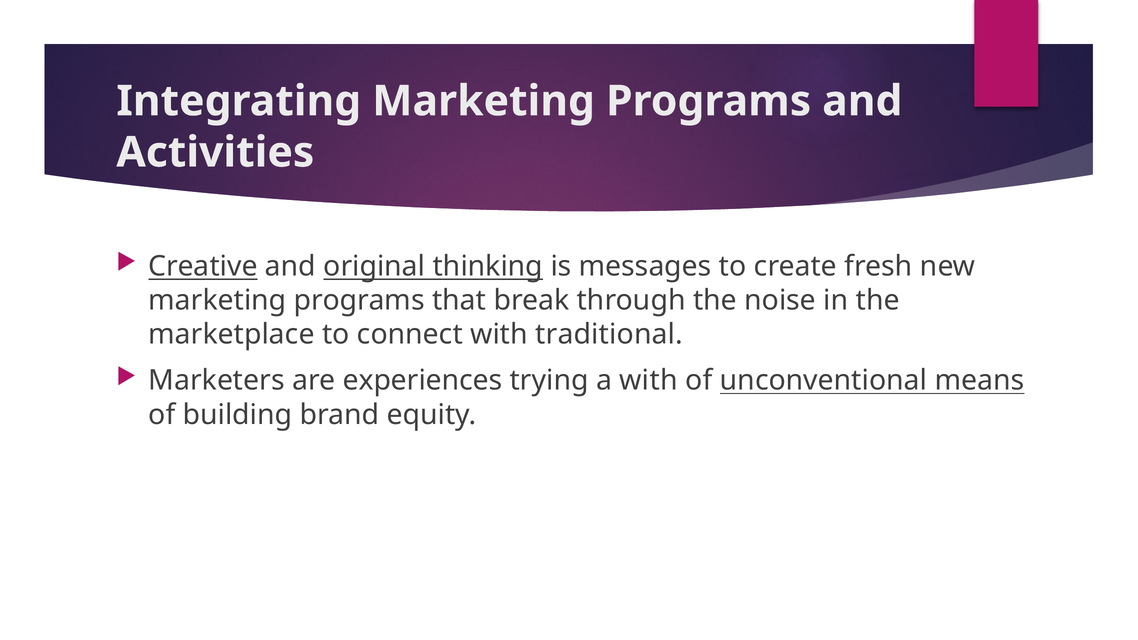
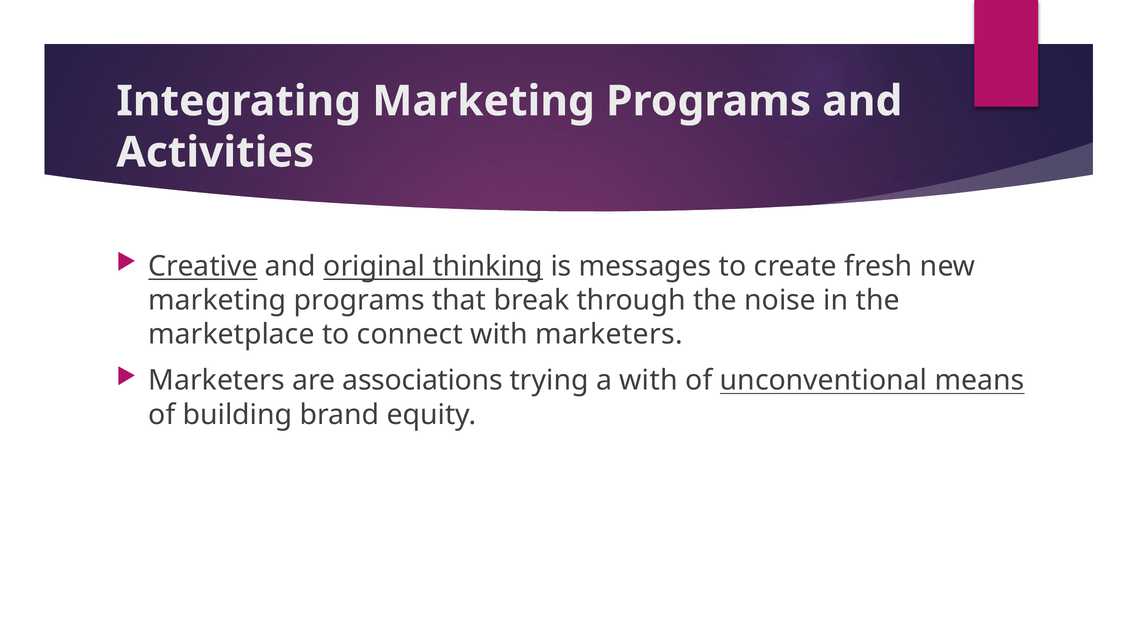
with traditional: traditional -> marketers
experiences: experiences -> associations
